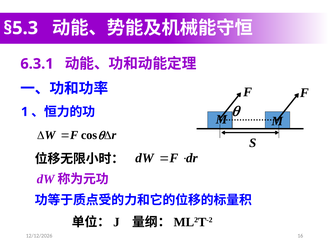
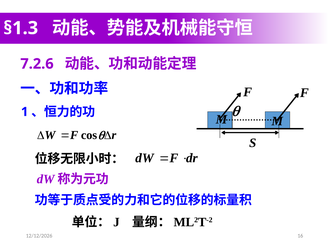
§5.3: §5.3 -> §1.3
6.3.1: 6.3.1 -> 7.2.6
